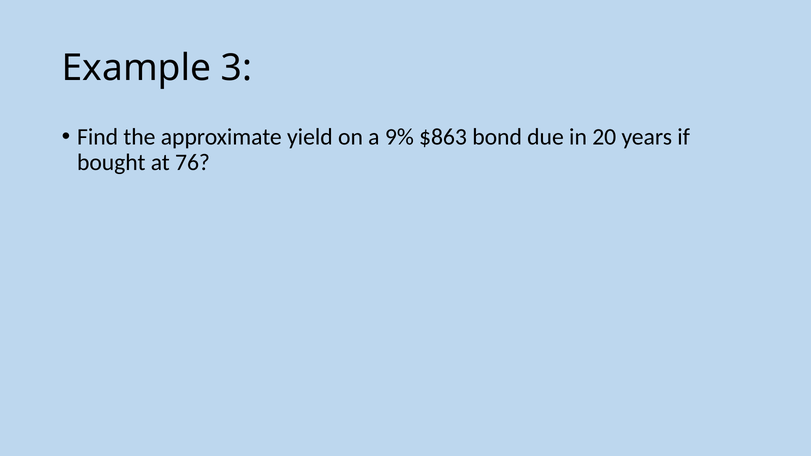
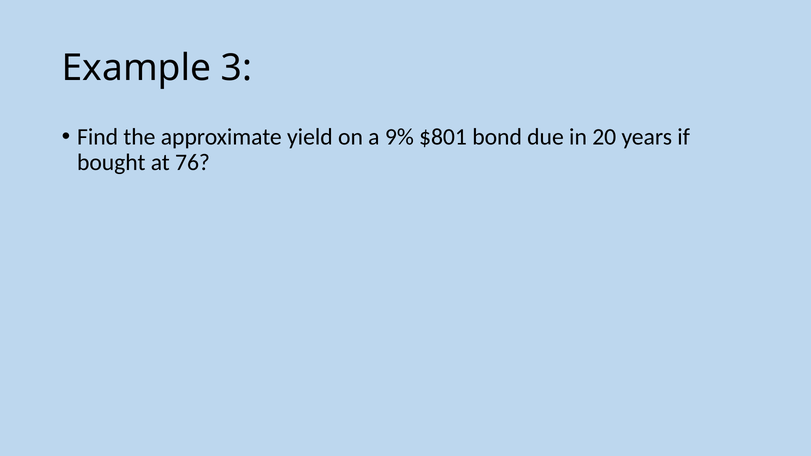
$863: $863 -> $801
